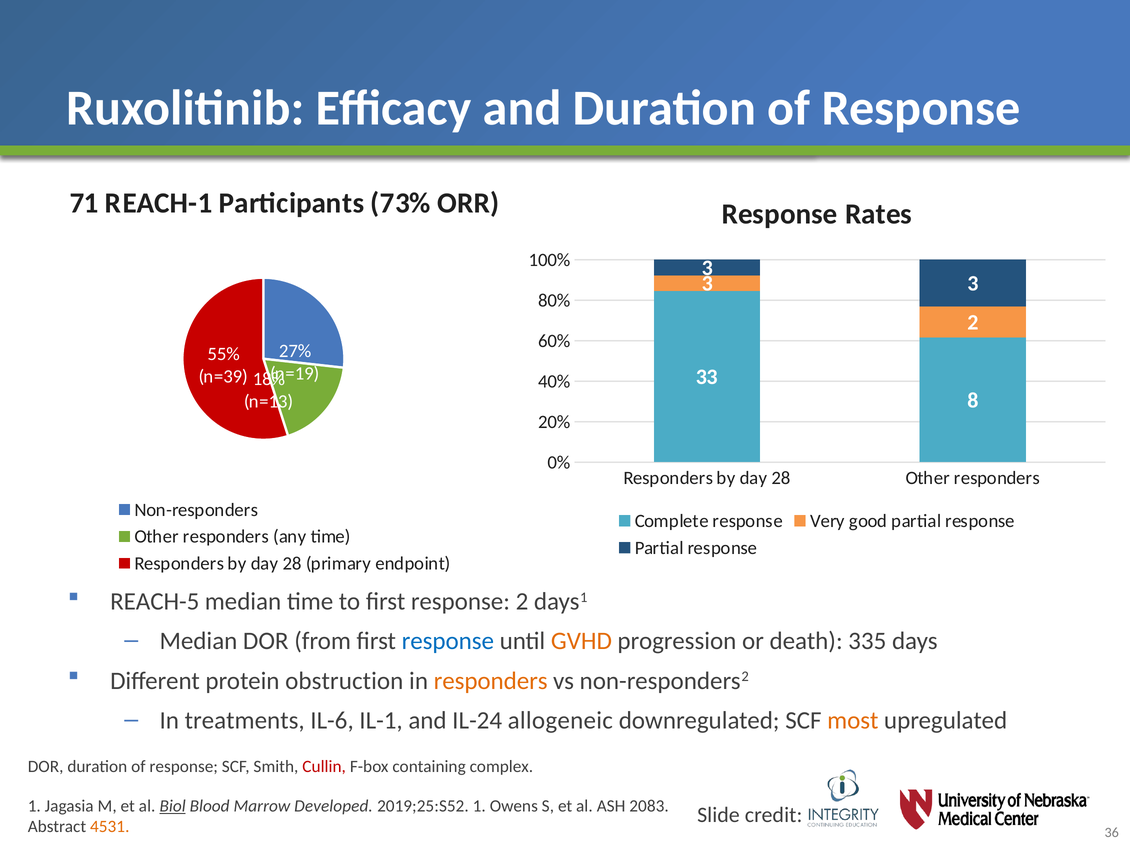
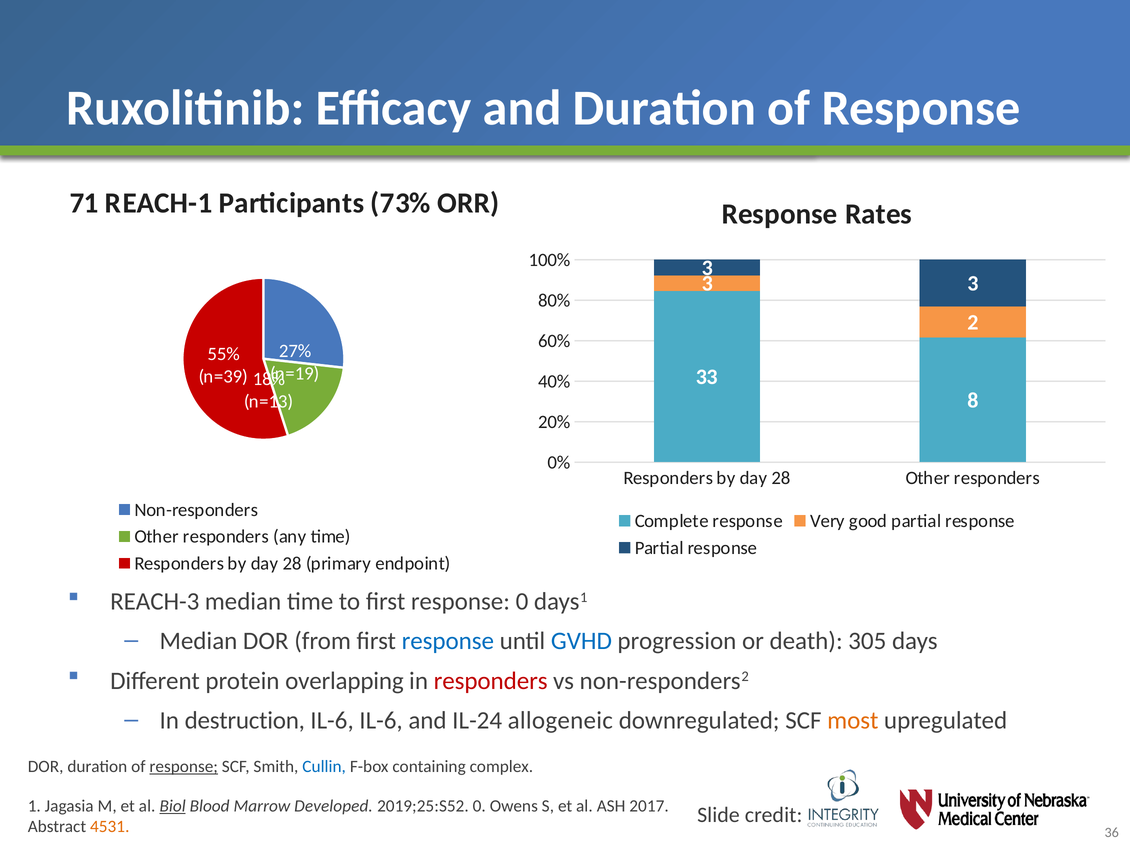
REACH-5: REACH-5 -> REACH-3
response 2: 2 -> 0
GVHD colour: orange -> blue
335: 335 -> 305
obstruction: obstruction -> overlapping
responders at (491, 680) colour: orange -> red
treatments: treatments -> destruction
IL-6 IL-1: IL-1 -> IL-6
response at (184, 766) underline: none -> present
Cullin colour: red -> blue
2019;25:S52 1: 1 -> 0
2083: 2083 -> 2017
